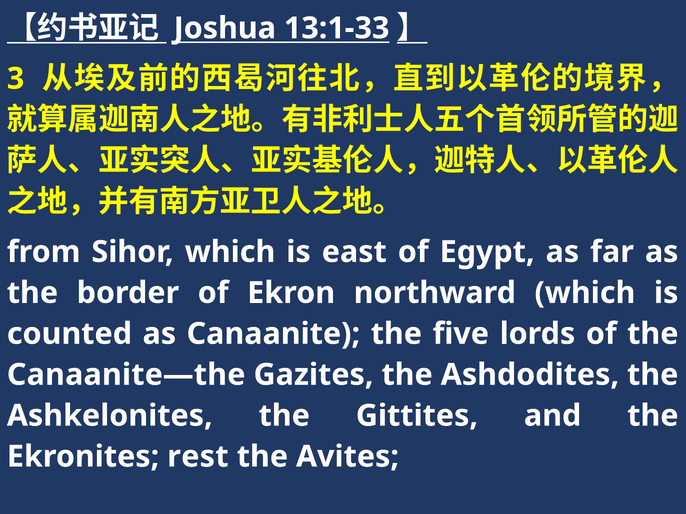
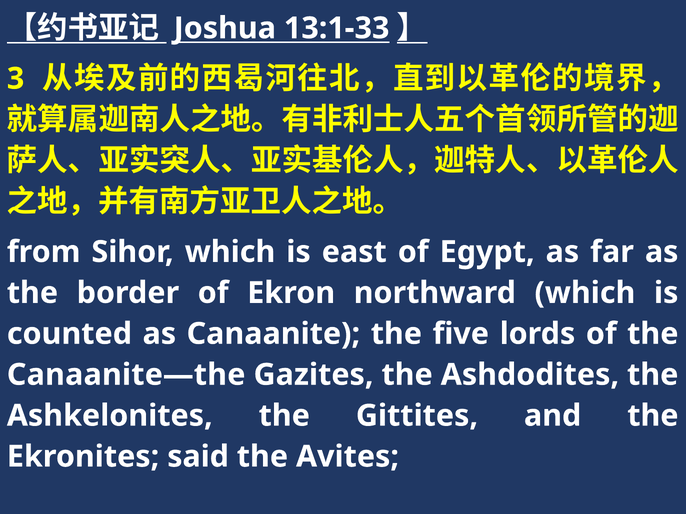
rest: rest -> said
